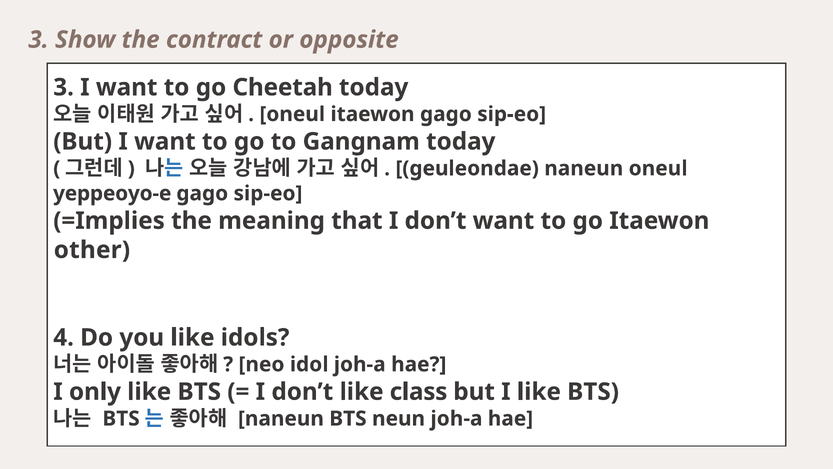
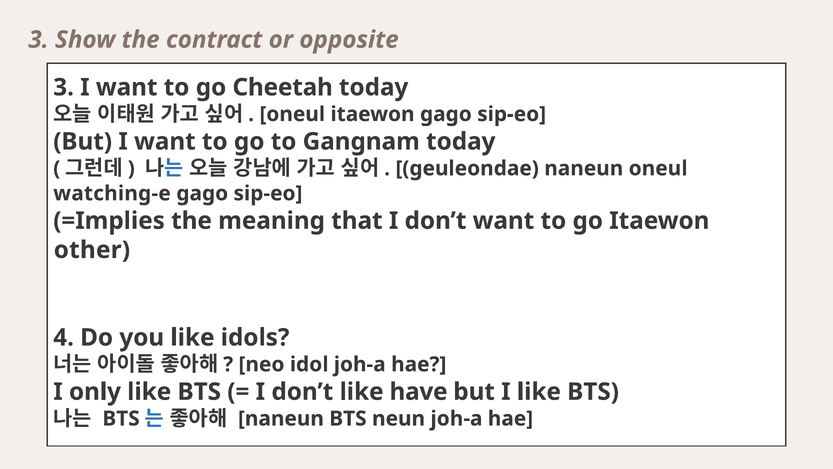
yeppeoyo-e: yeppeoyo-e -> watching-e
class: class -> have
